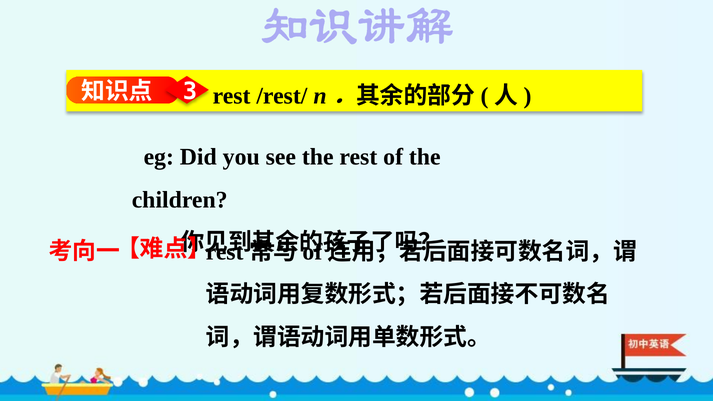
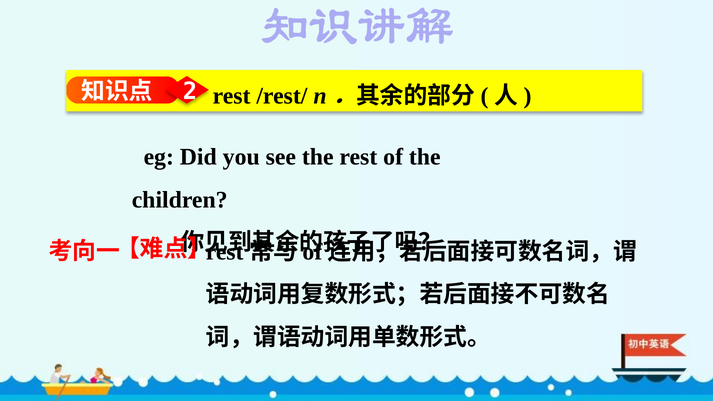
3: 3 -> 2
